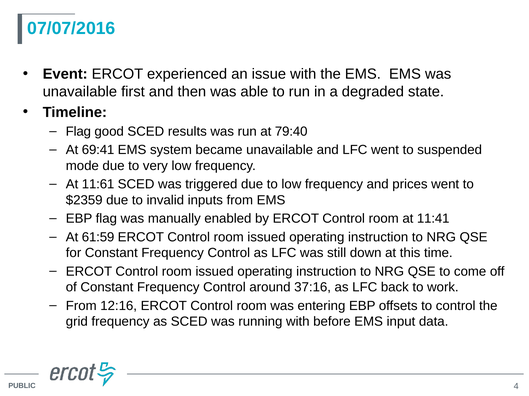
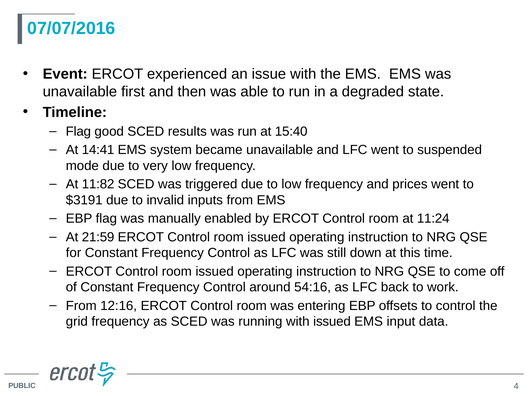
79:40: 79:40 -> 15:40
69:41: 69:41 -> 14:41
11:61: 11:61 -> 11:82
$2359: $2359 -> $3191
11:41: 11:41 -> 11:24
61:59: 61:59 -> 21:59
37:16: 37:16 -> 54:16
with before: before -> issued
